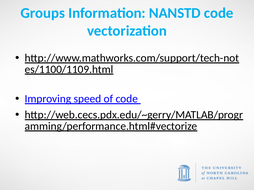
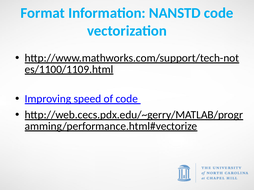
Groups: Groups -> Format
